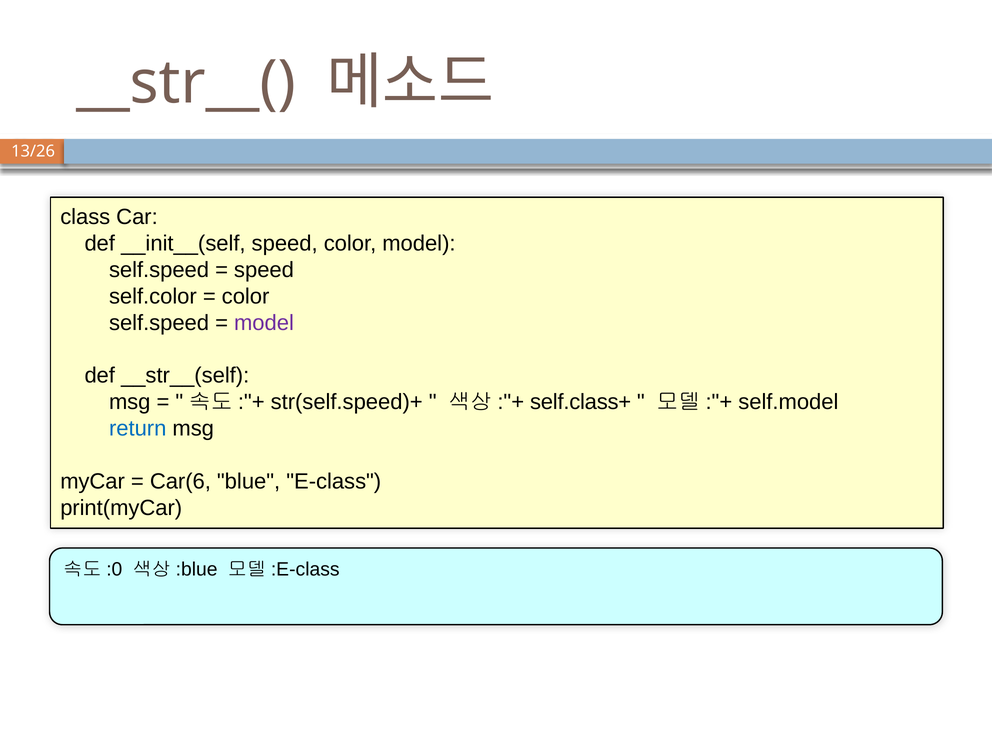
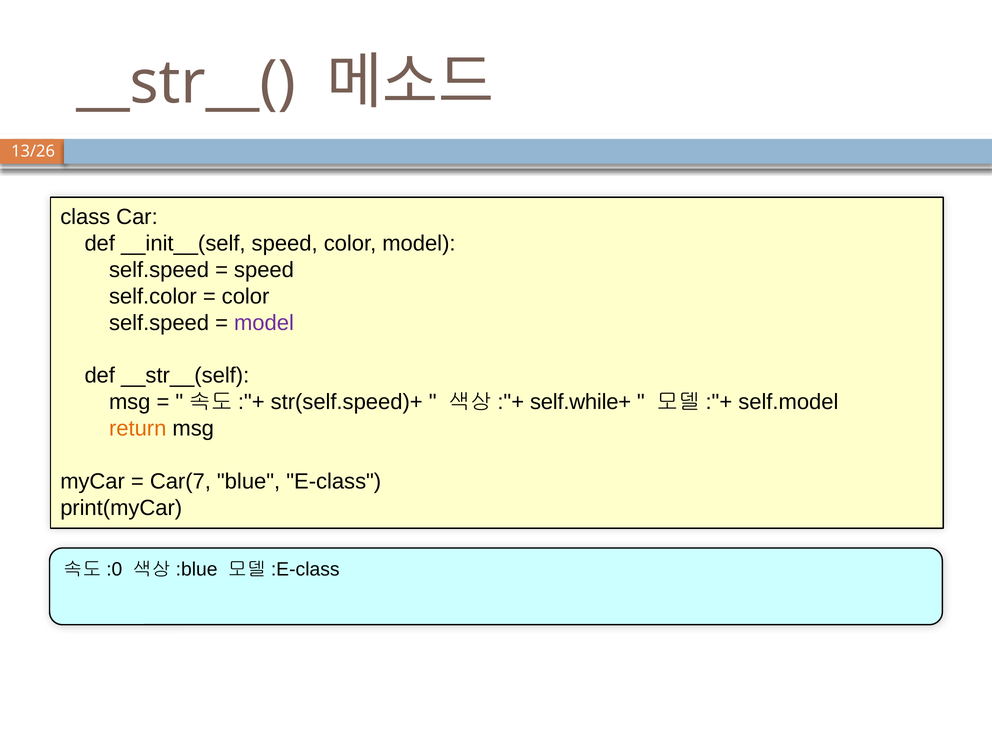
self.class+: self.class+ -> self.while+
return colour: blue -> orange
Car(6: Car(6 -> Car(7
